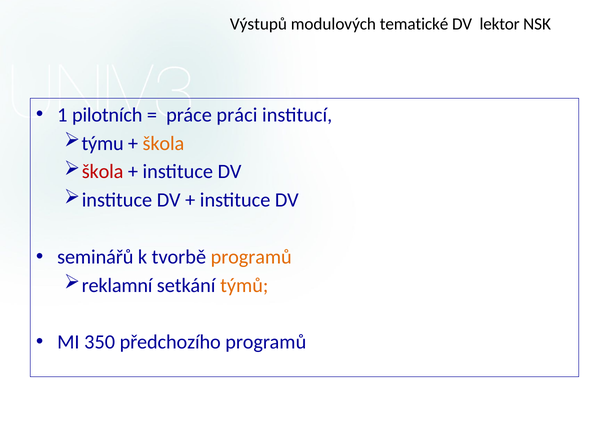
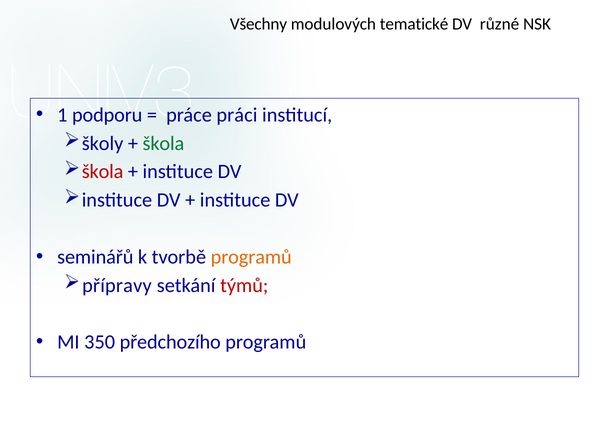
Výstupů: Výstupů -> Všechny
lektor: lektor -> různé
pilotních: pilotních -> podporu
týmu: týmu -> školy
škola at (163, 143) colour: orange -> green
reklamní: reklamní -> přípravy
týmů colour: orange -> red
